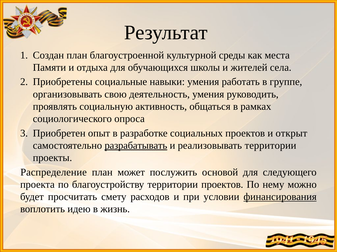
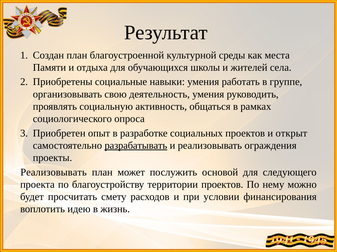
реализовывать территории: территории -> ограждения
Распределение at (54, 173): Распределение -> Реализовывать
финансирования underline: present -> none
